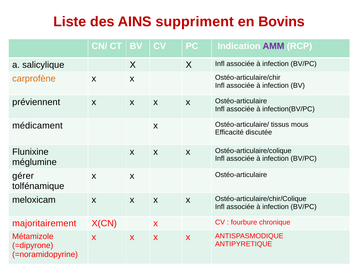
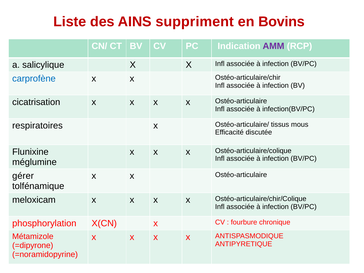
carprofène colour: orange -> blue
préviennent: préviennent -> cicatrisation
médicament: médicament -> respiratoires
majoritairement: majoritairement -> phosphorylation
